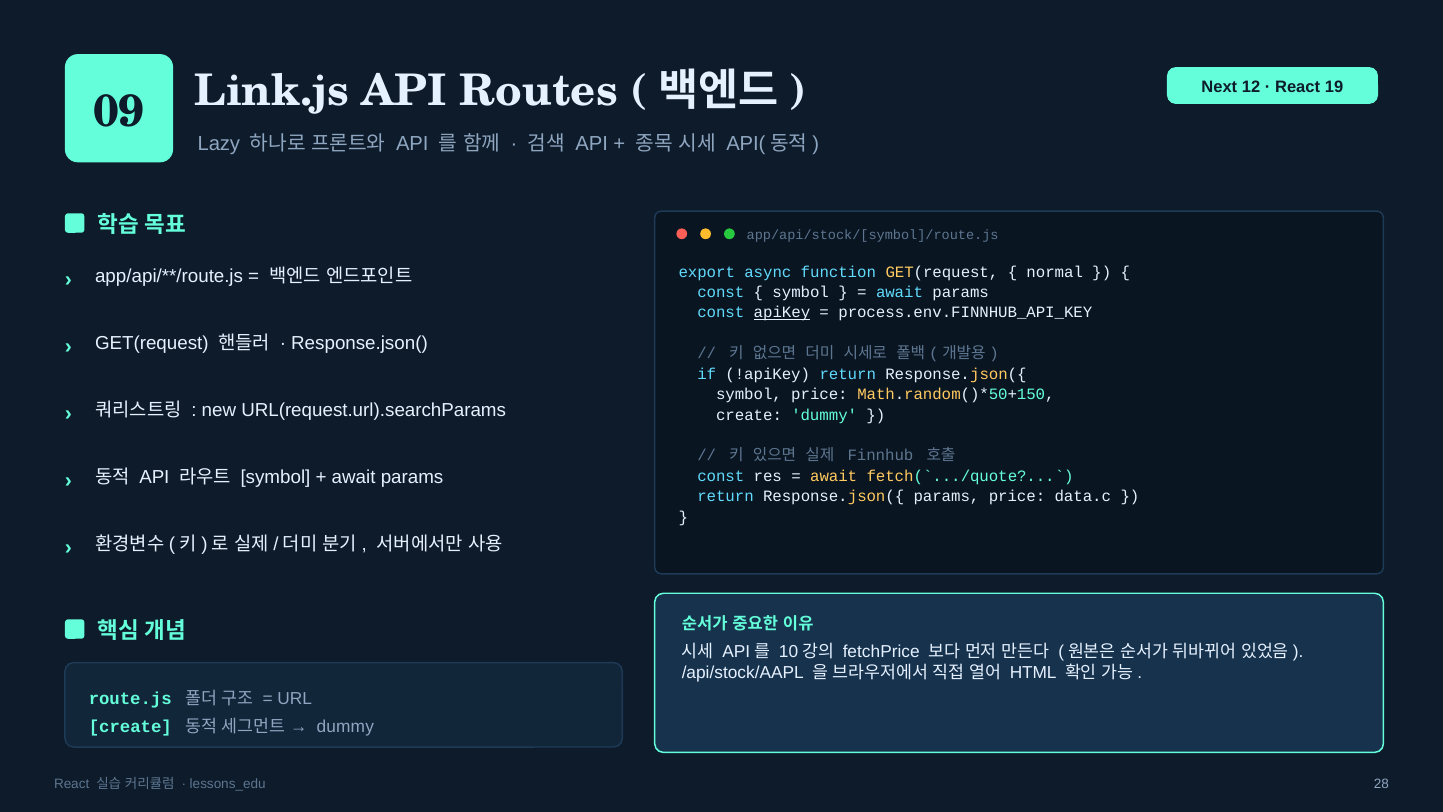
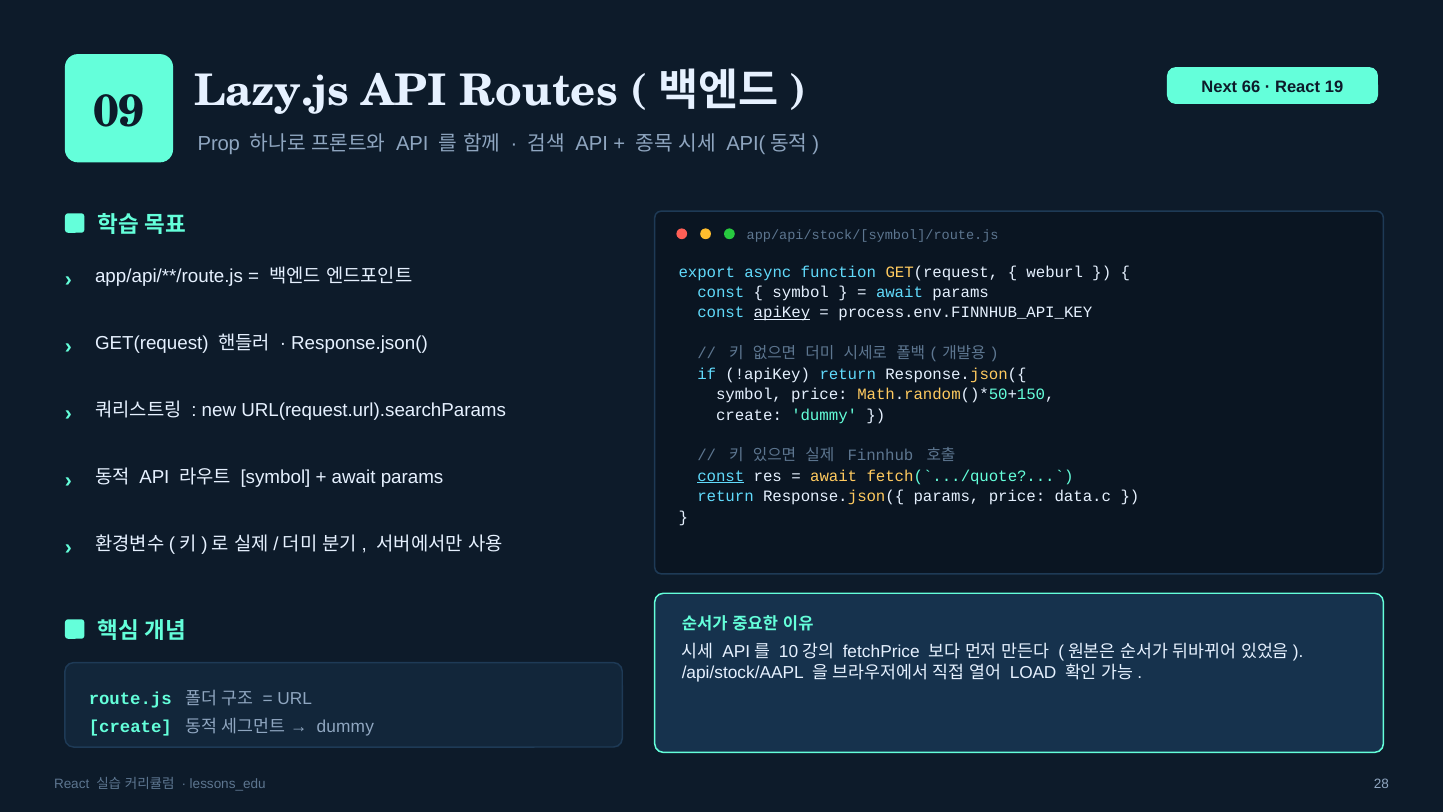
12: 12 -> 66
Link.js: Link.js -> Lazy.js
Lazy: Lazy -> Prop
normal: normal -> weburl
const at (721, 476) underline: none -> present
HTML: HTML -> LOAD
